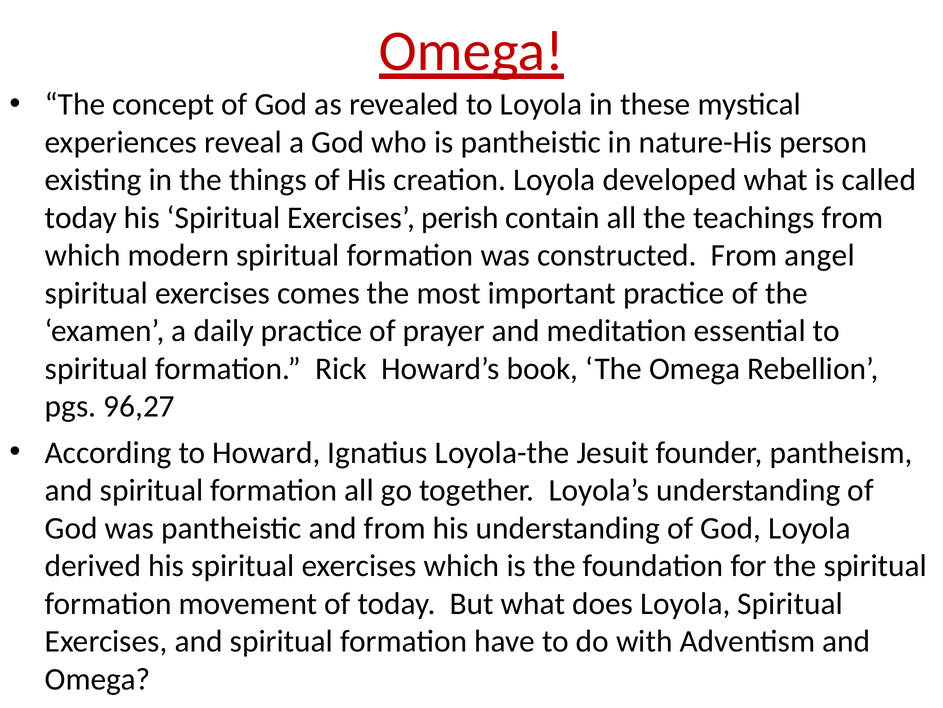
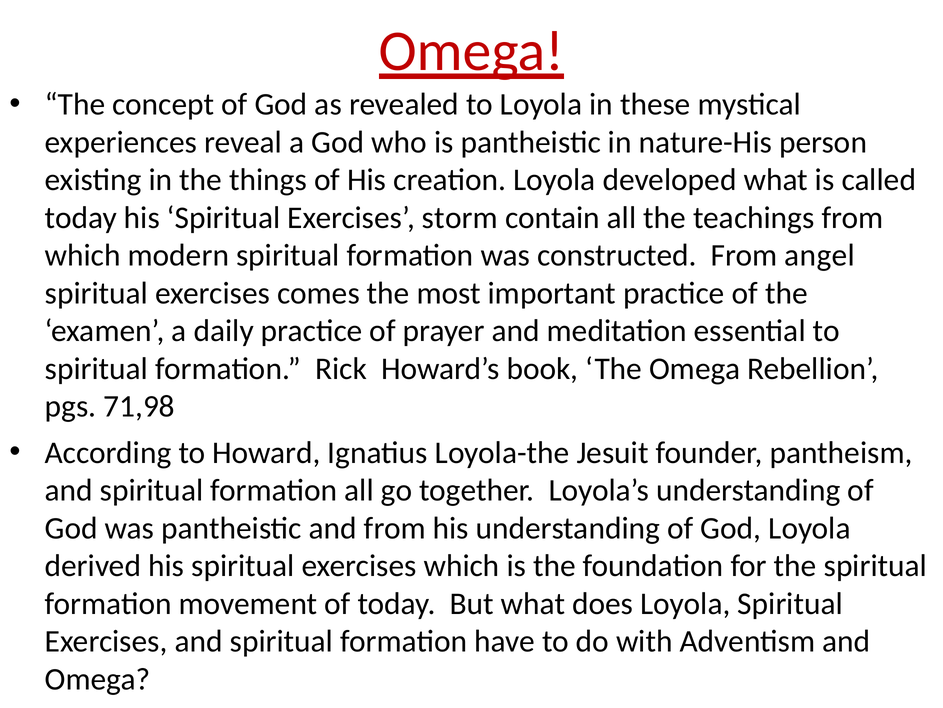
perish: perish -> storm
96,27: 96,27 -> 71,98
